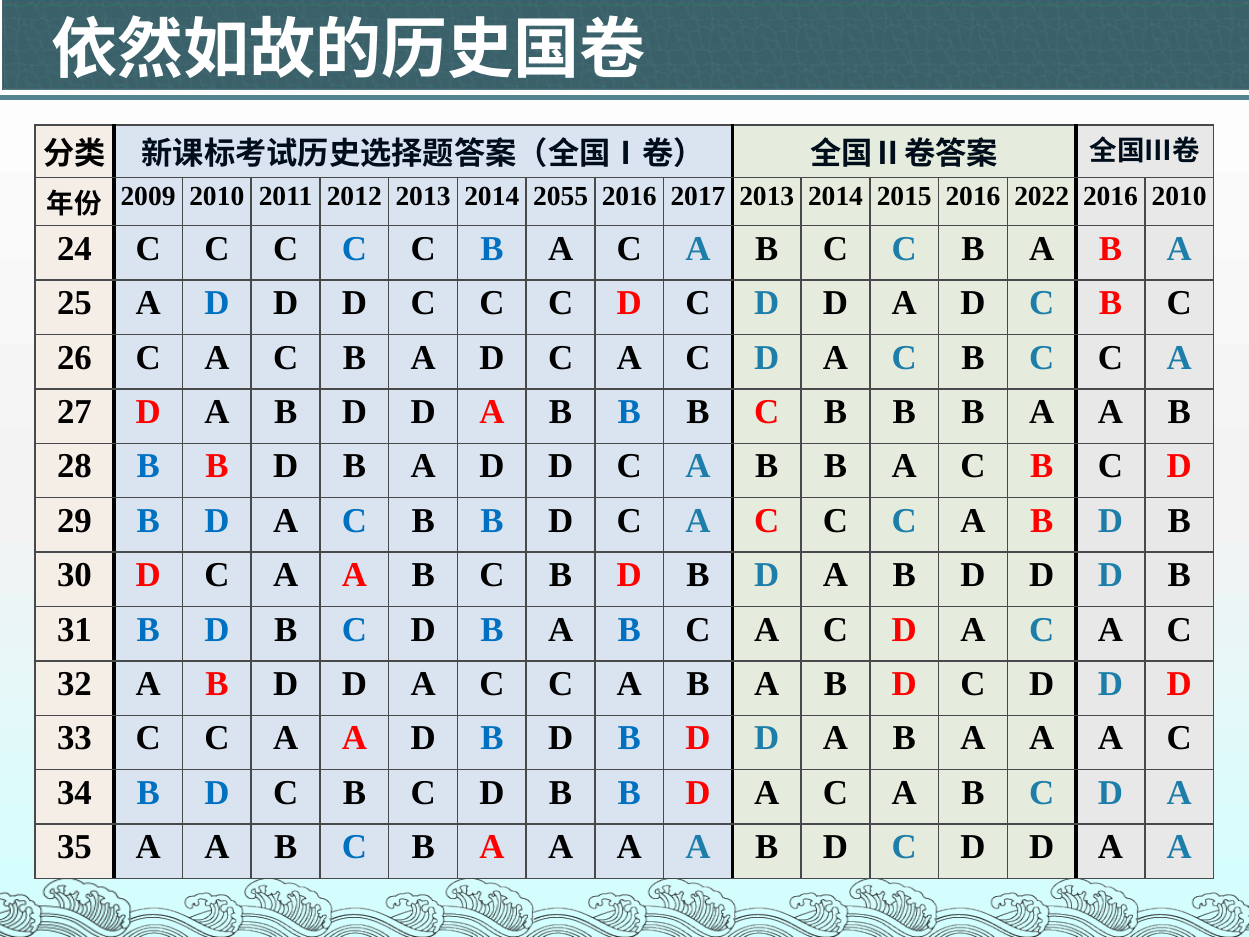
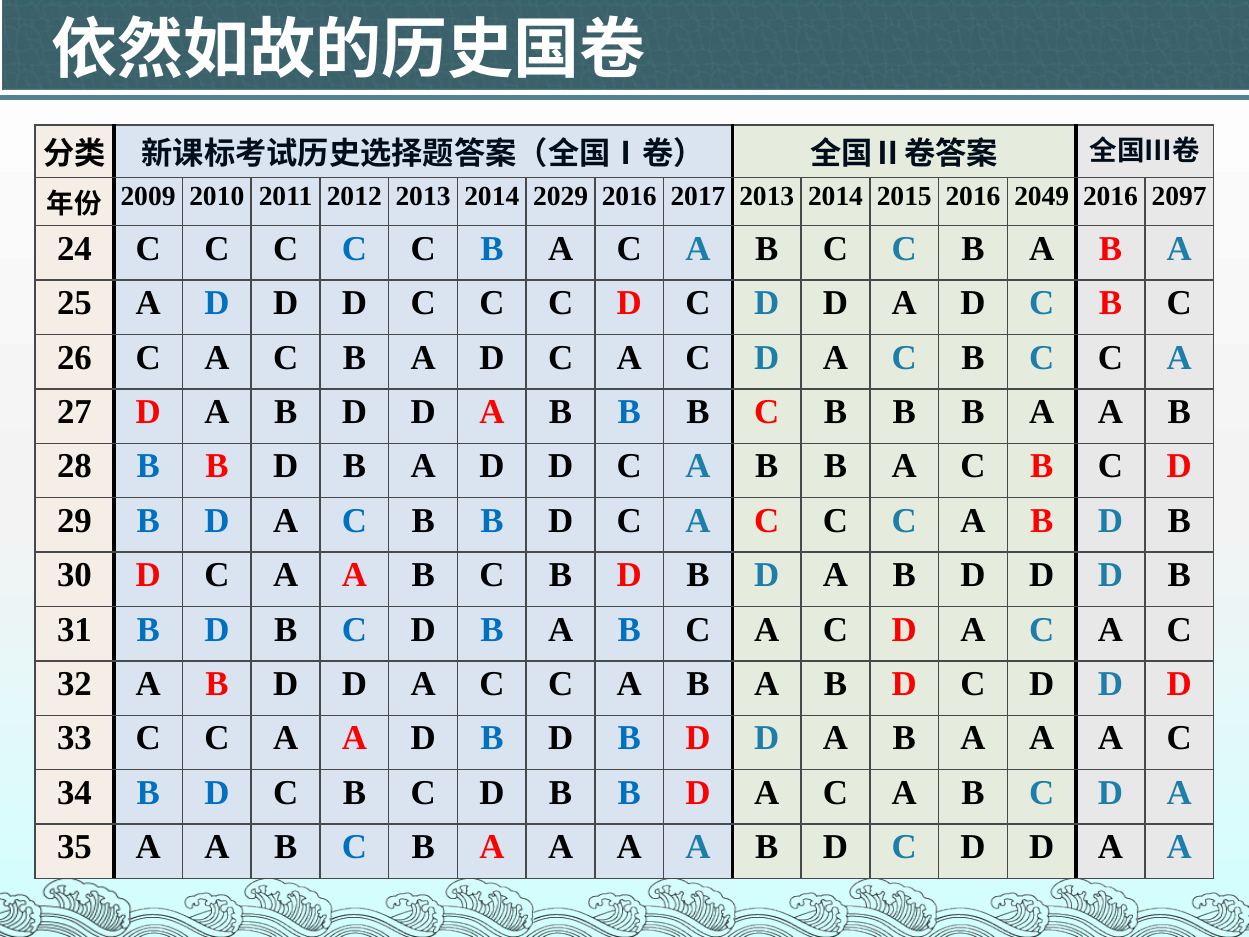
2055: 2055 -> 2029
2022: 2022 -> 2049
2016 2010: 2010 -> 2097
